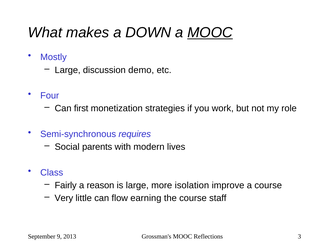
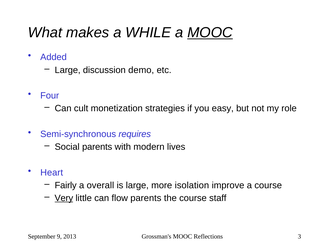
DOWN: DOWN -> WHILE
Mostly: Mostly -> Added
first: first -> cult
work: work -> easy
Class: Class -> Heart
reason: reason -> overall
Very underline: none -> present
flow earning: earning -> parents
